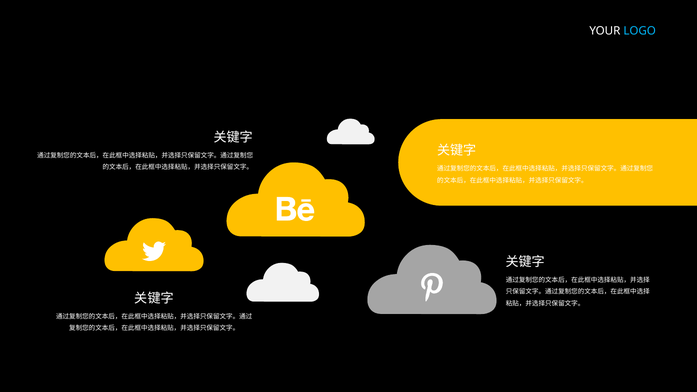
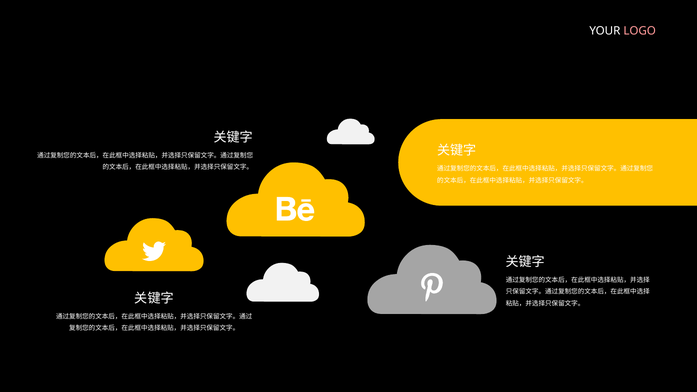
LOGO colour: light blue -> pink
